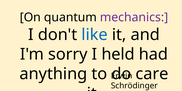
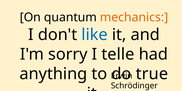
mechanics colour: purple -> orange
held: held -> telle
care: care -> true
